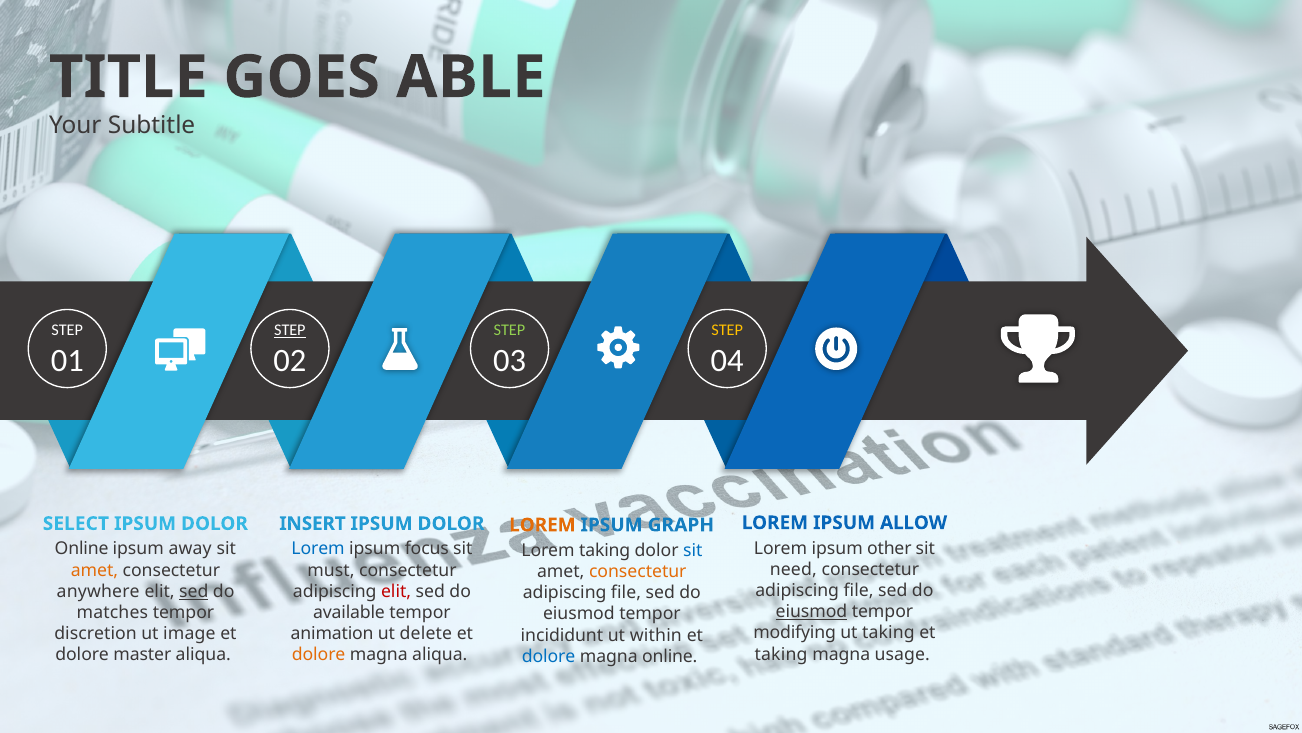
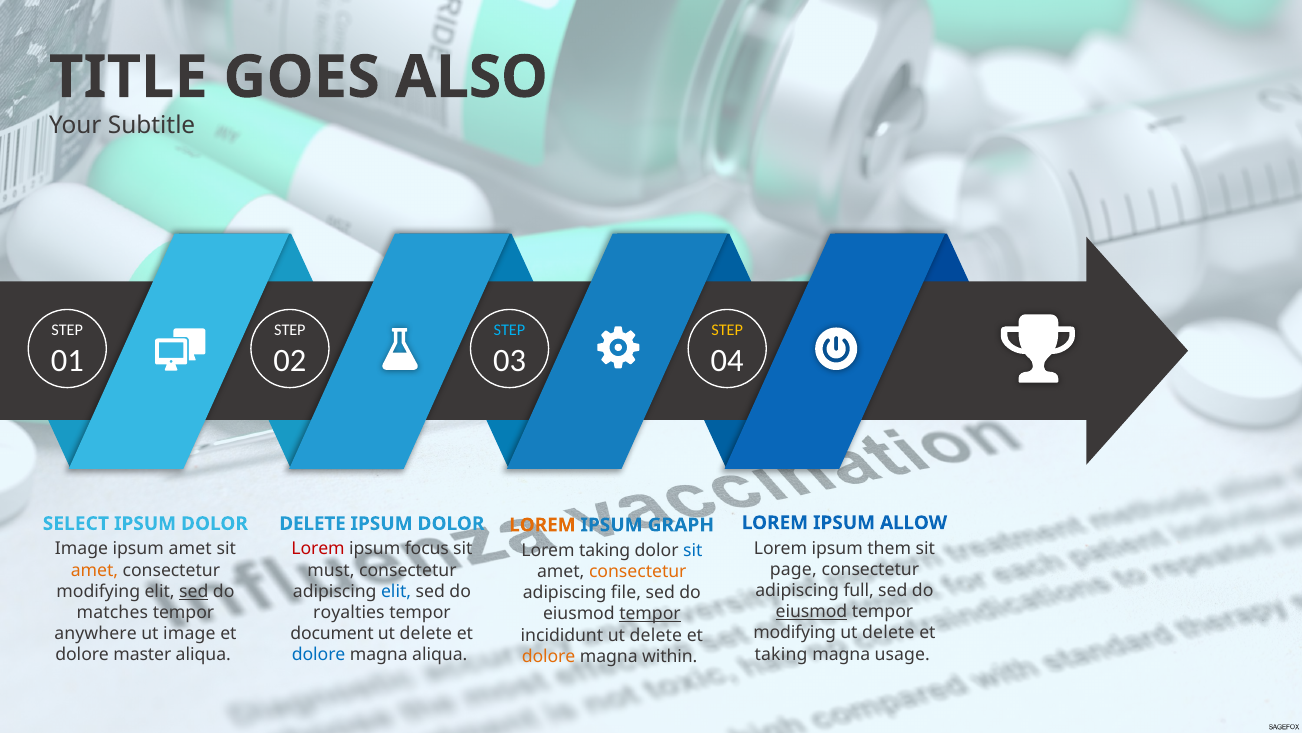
ABLE: ABLE -> ALSO
STEP at (290, 330) underline: present -> none
STEP at (509, 330) colour: light green -> light blue
INSERT at (313, 523): INSERT -> DELETE
other: other -> them
Online at (82, 549): Online -> Image
ipsum away: away -> amet
Lorem at (318, 549) colour: blue -> red
need: need -> page
file at (859, 590): file -> full
anywhere at (98, 591): anywhere -> modifying
elit at (396, 591) colour: red -> blue
available: available -> royalties
tempor at (650, 614) underline: none -> present
taking at (888, 633): taking -> delete
discretion: discretion -> anywhere
animation: animation -> document
incididunt ut within: within -> delete
dolore at (319, 655) colour: orange -> blue
dolore at (549, 656) colour: blue -> orange
magna online: online -> within
